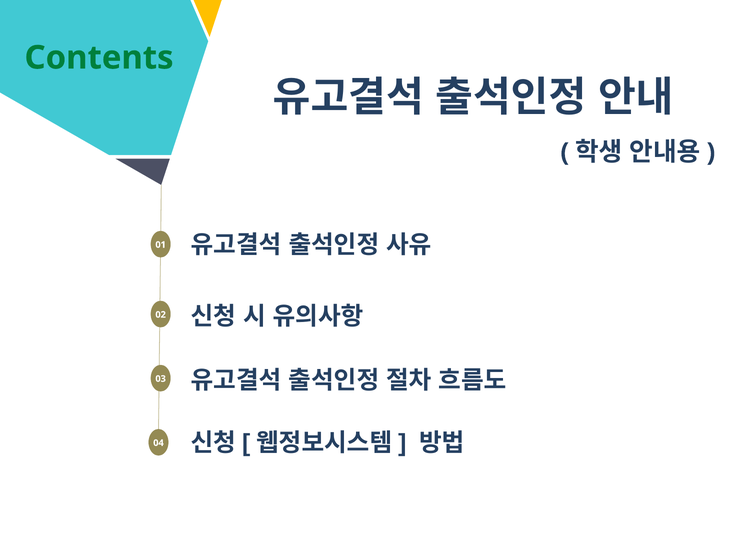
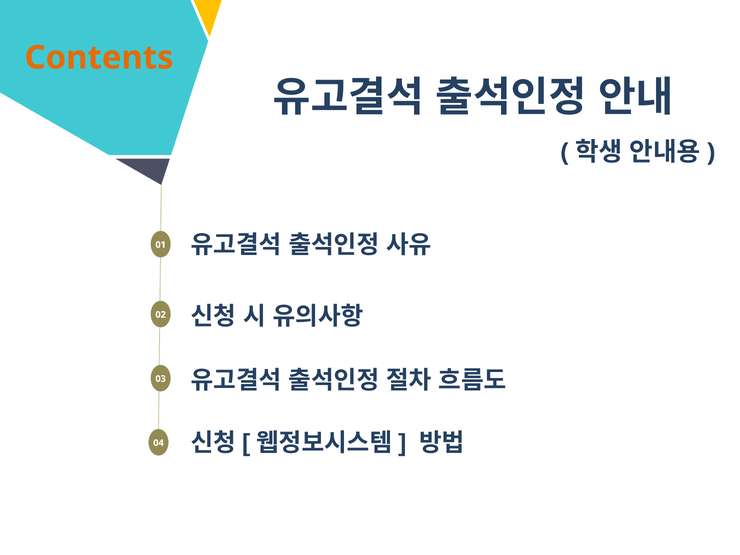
Contents colour: green -> orange
